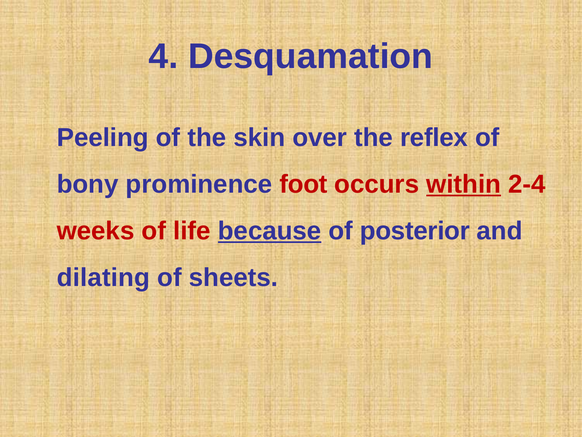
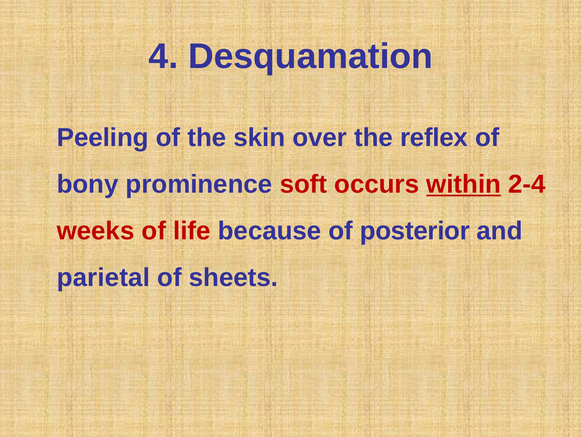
foot: foot -> soft
because underline: present -> none
dilating: dilating -> parietal
